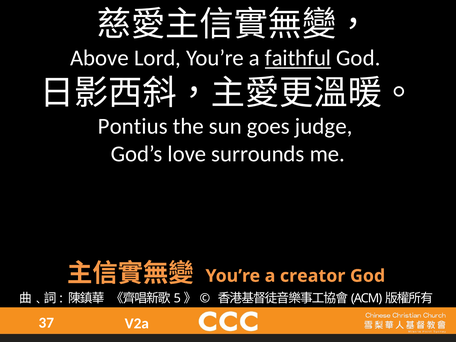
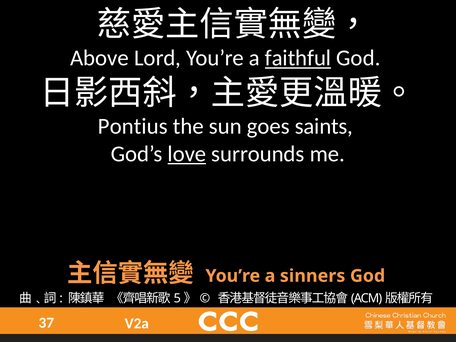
judge: judge -> saints
love underline: none -> present
creator: creator -> sinners
